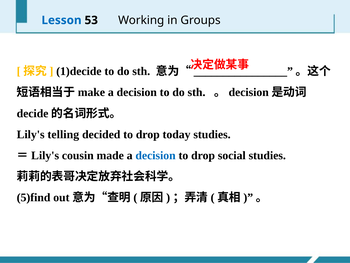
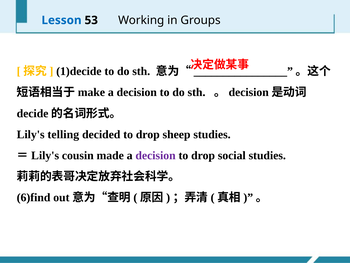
today: today -> sheep
decision at (156, 155) colour: blue -> purple
5)find: 5)find -> 6)find
